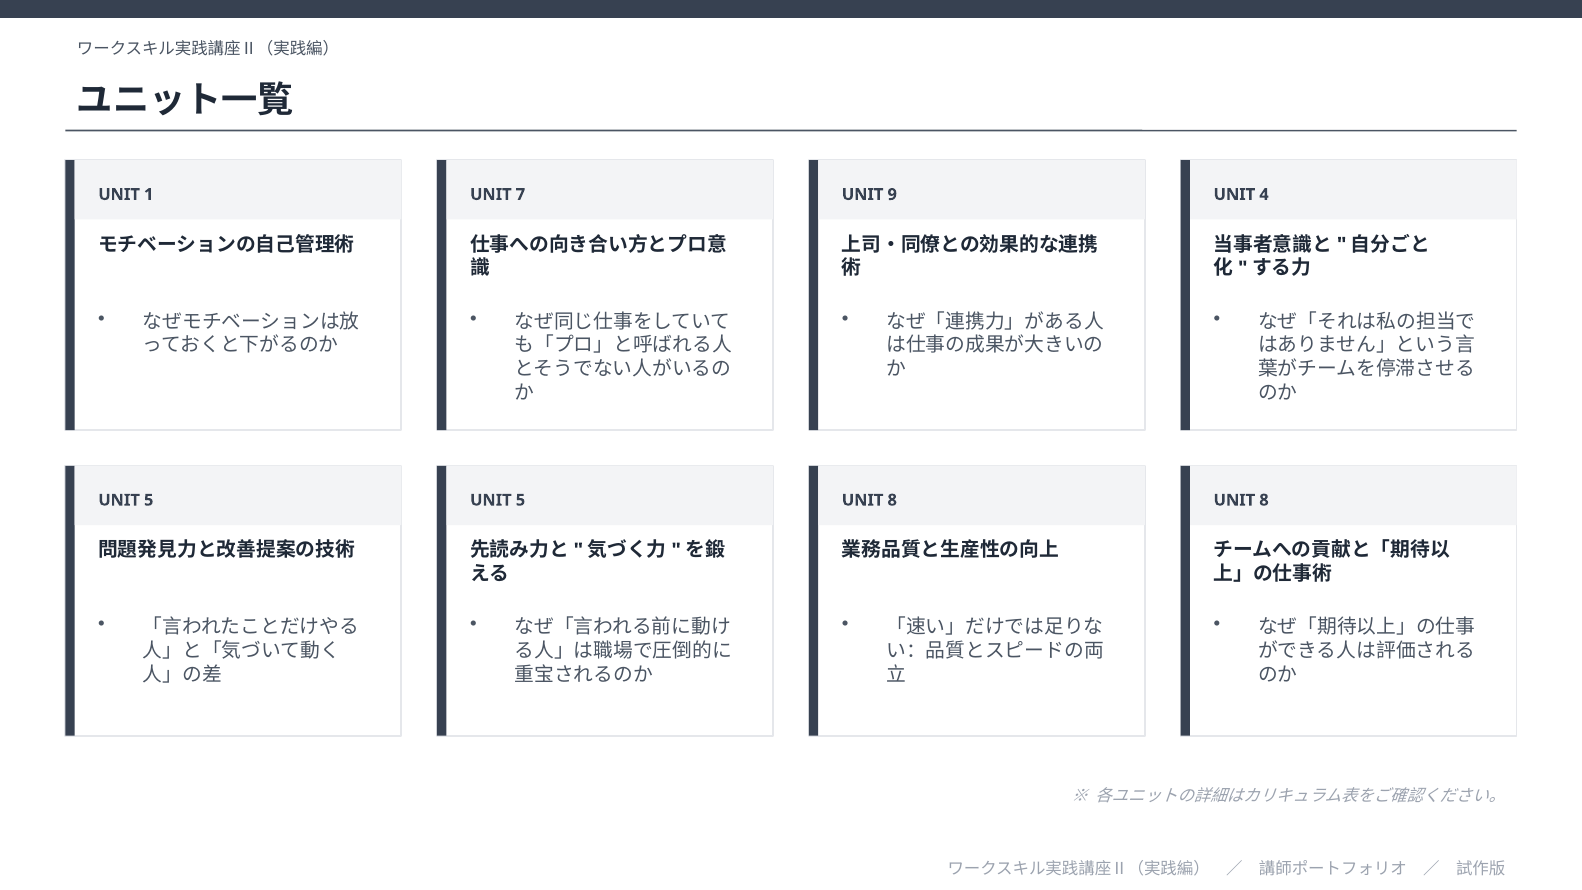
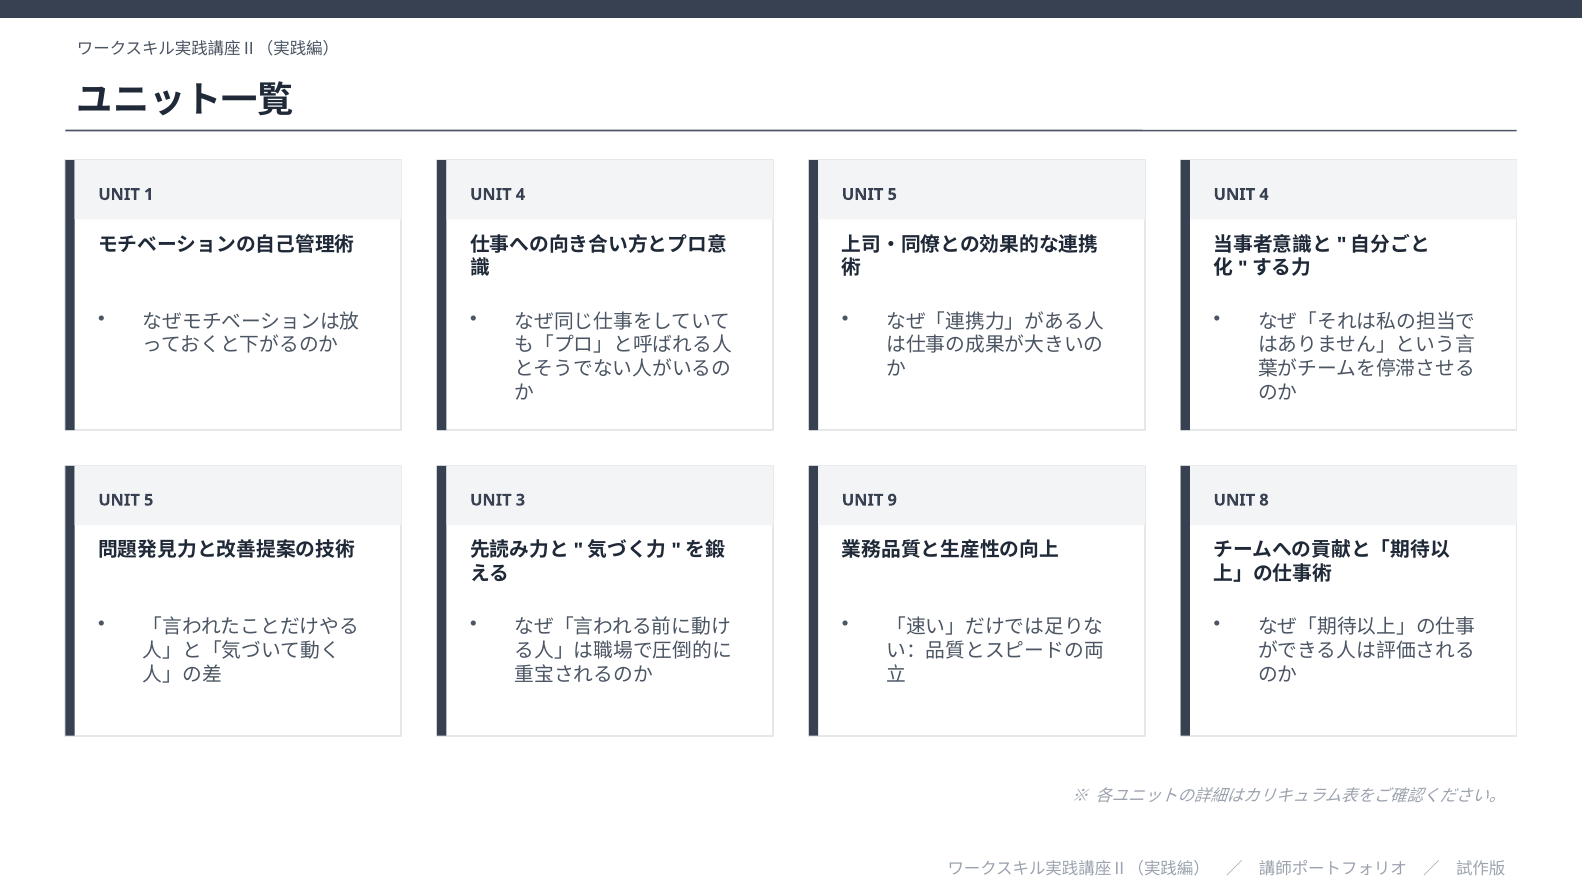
7 at (520, 194): 7 -> 4
9 at (892, 194): 9 -> 5
5 at (520, 500): 5 -> 3
8 at (892, 500): 8 -> 9
